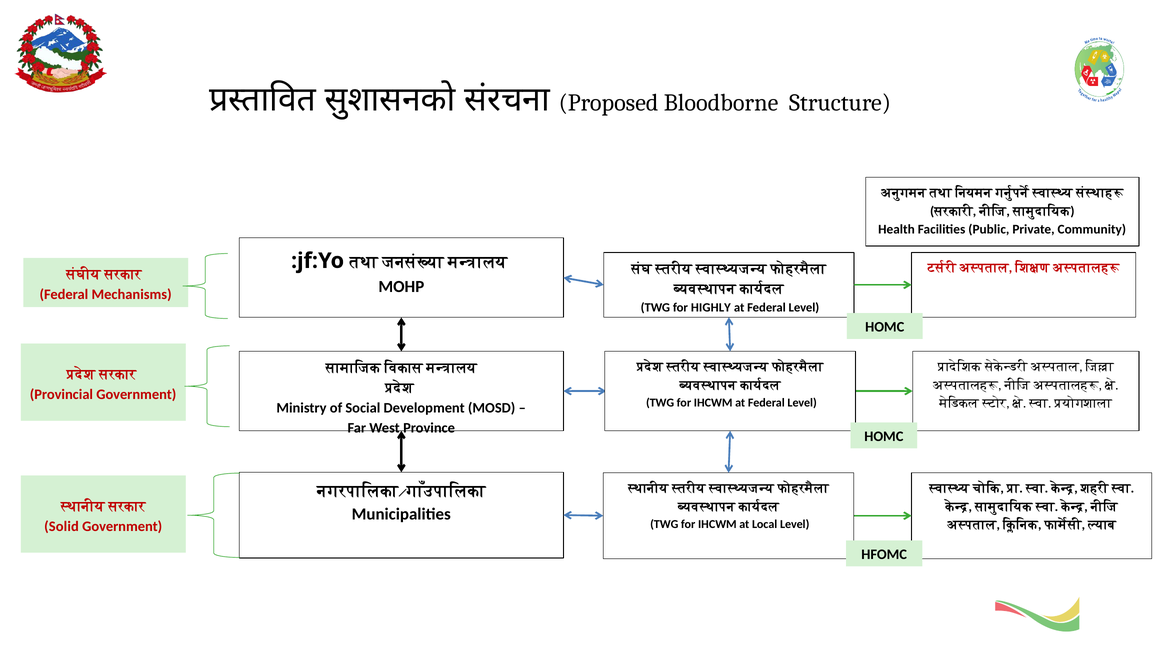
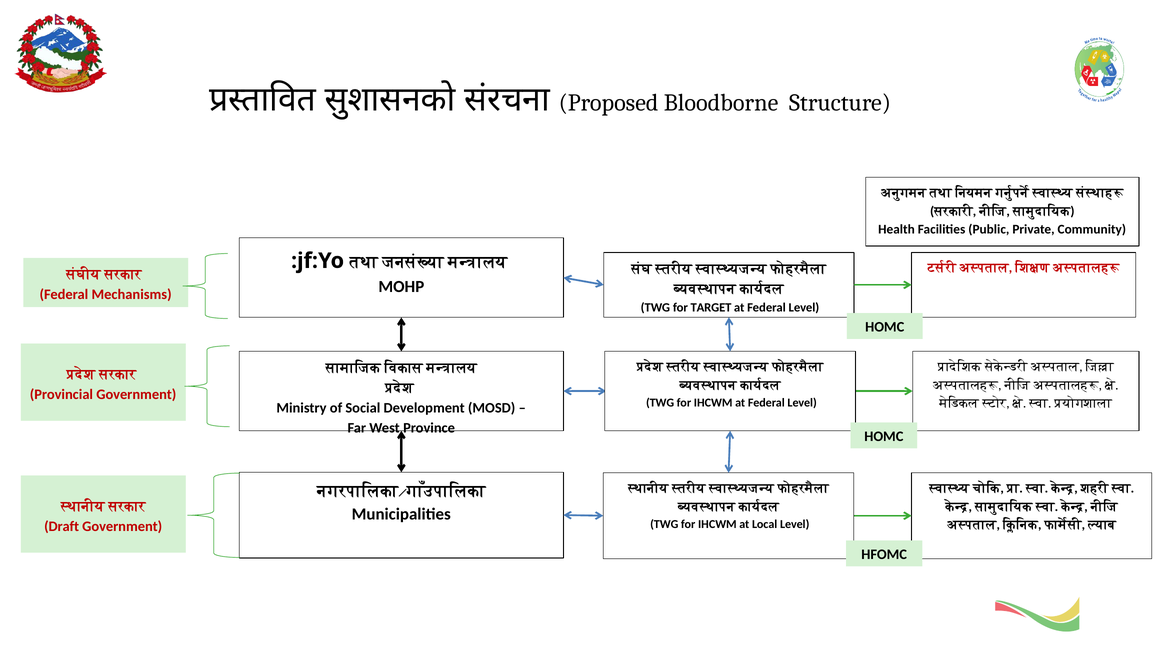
HIGHLY: HIGHLY -> TARGET
Solid: Solid -> Draft
